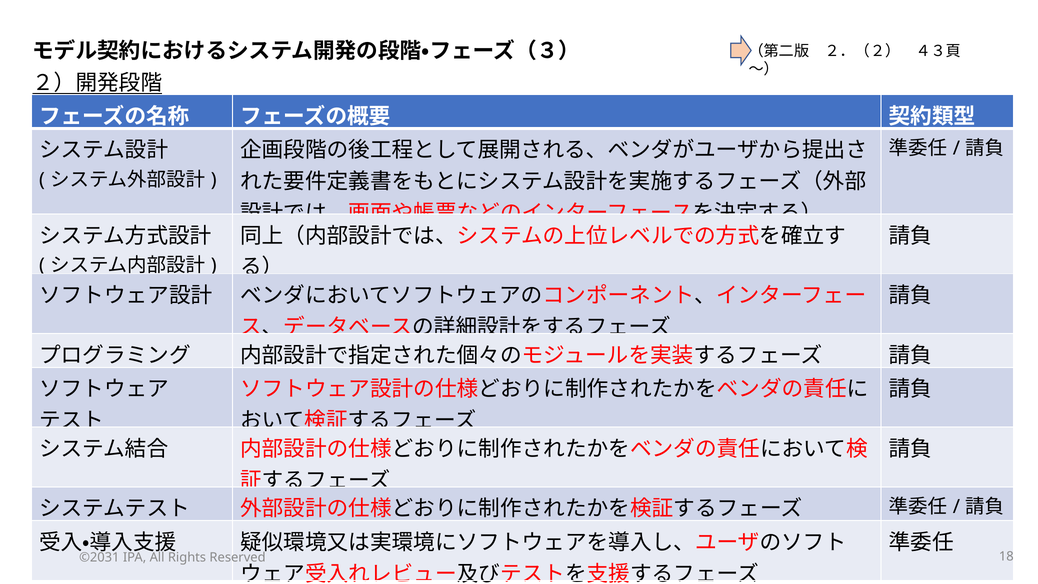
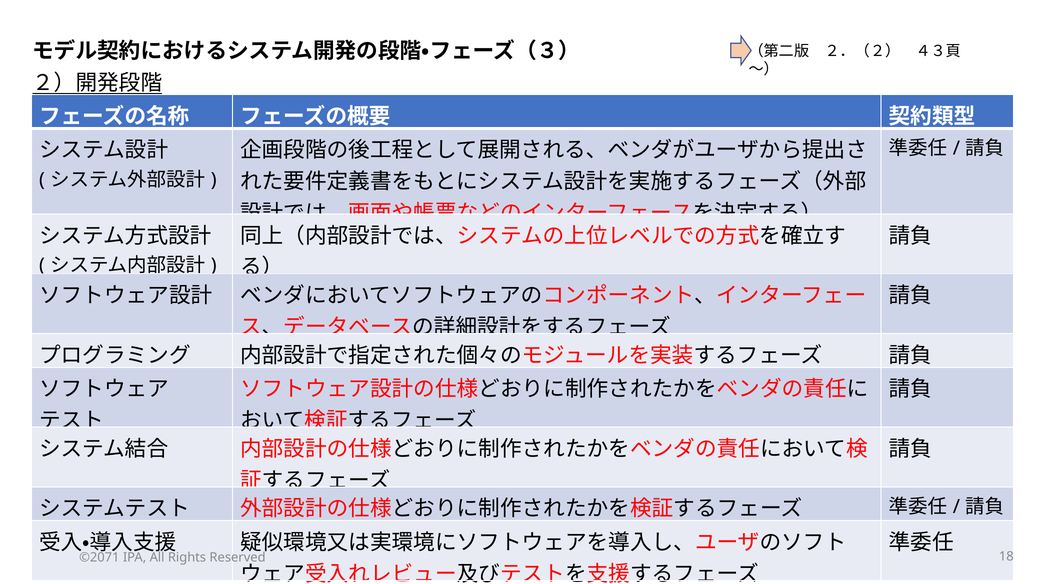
©2031: ©2031 -> ©2071
